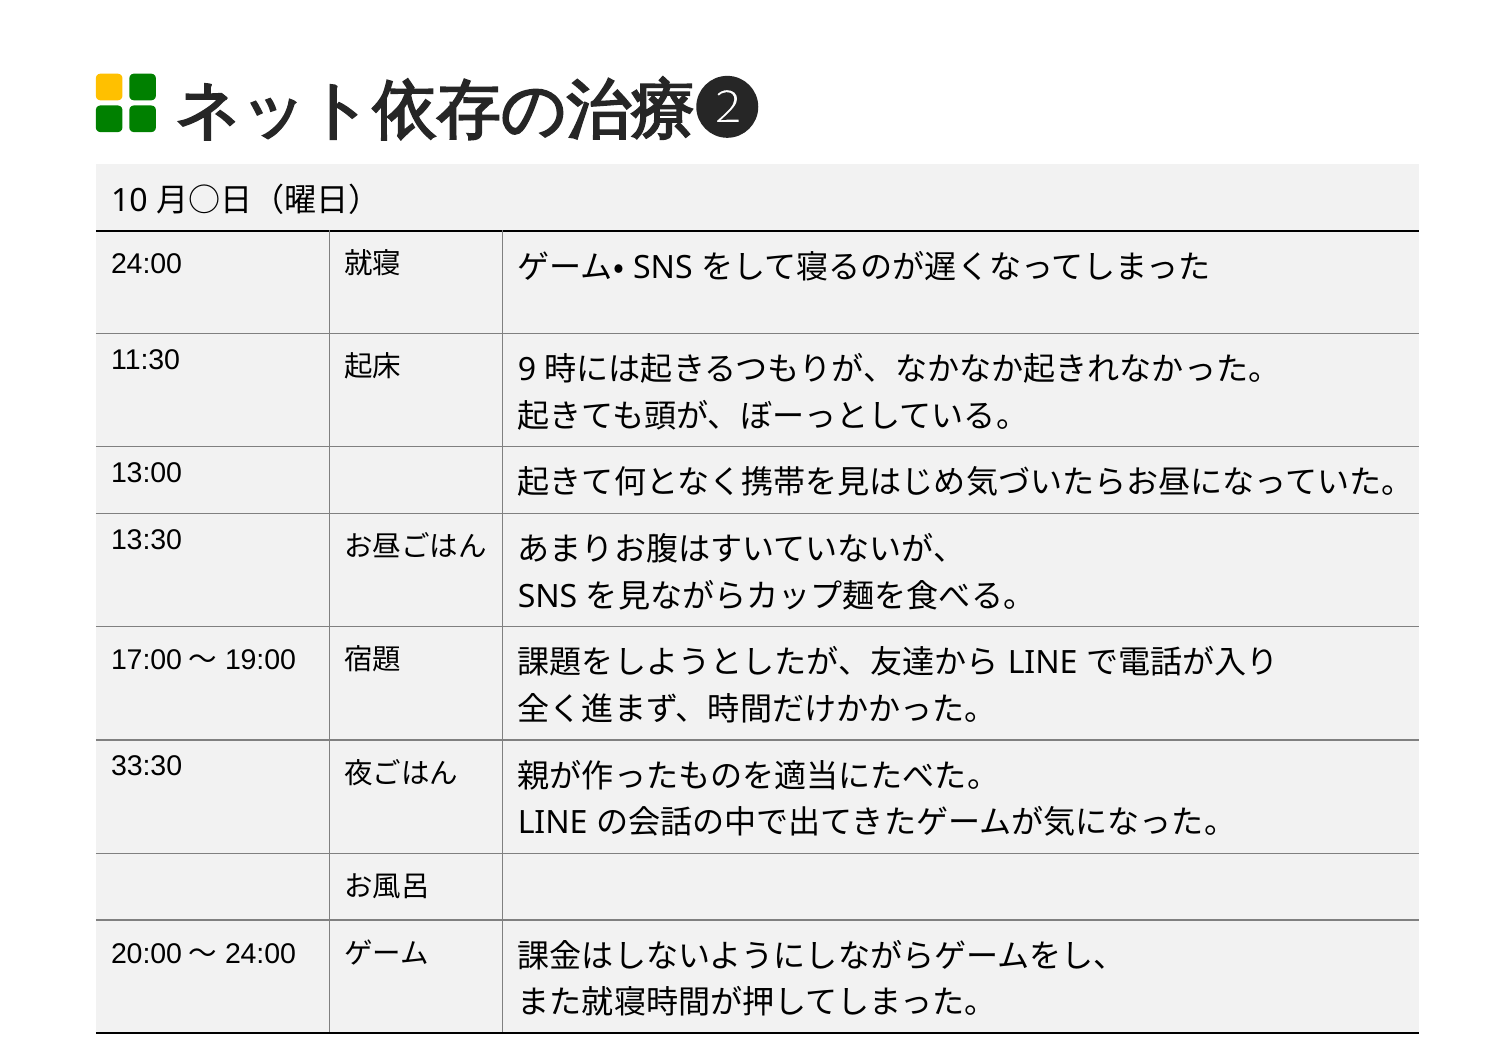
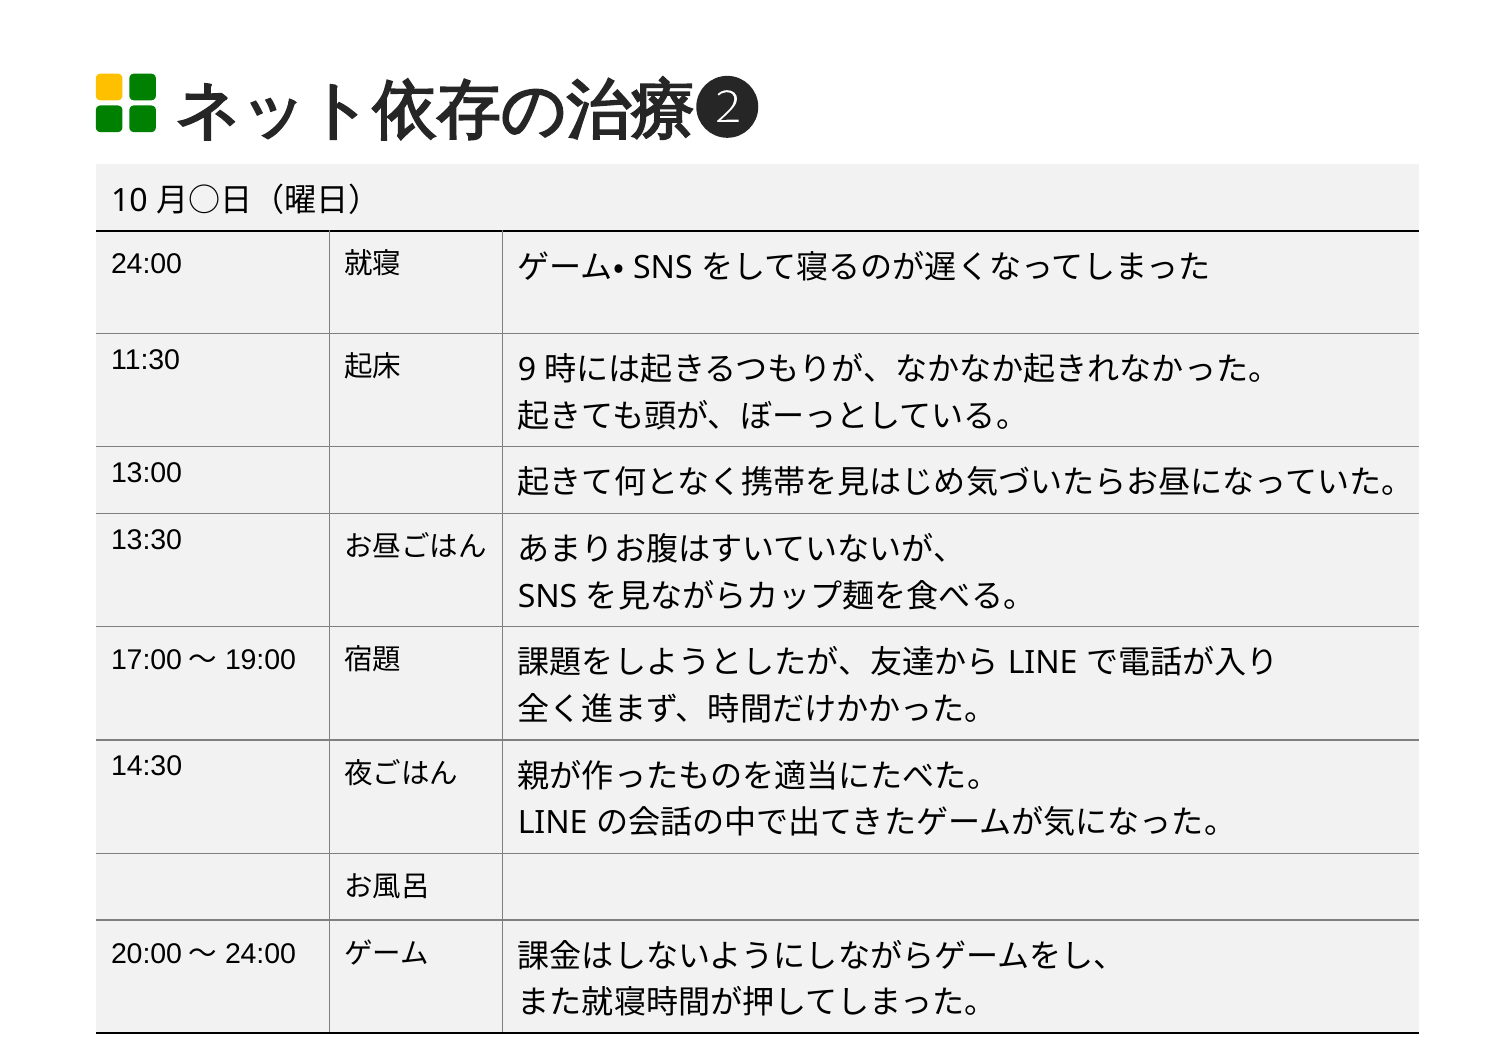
33:30: 33:30 -> 14:30
